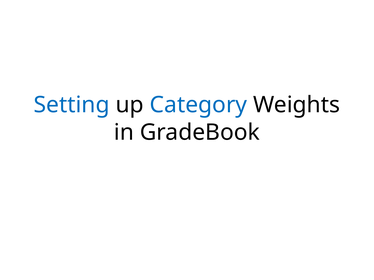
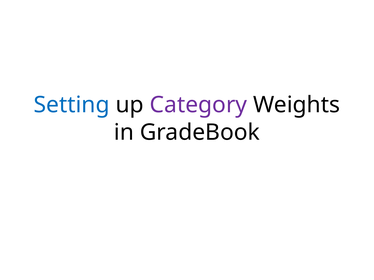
Category colour: blue -> purple
